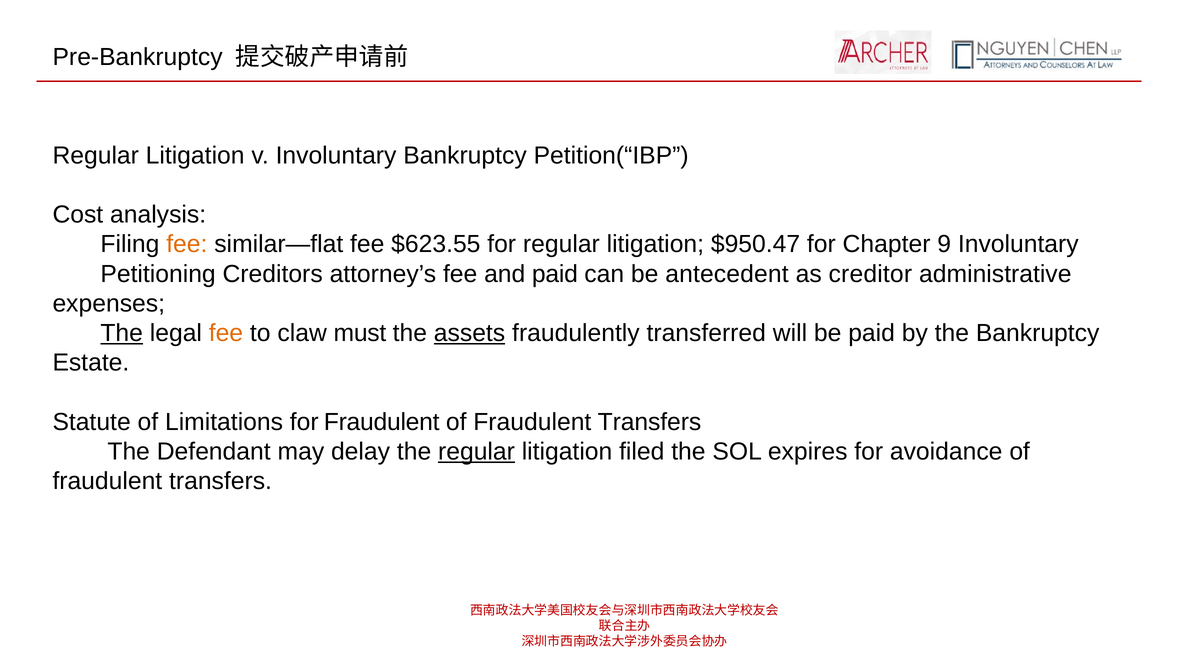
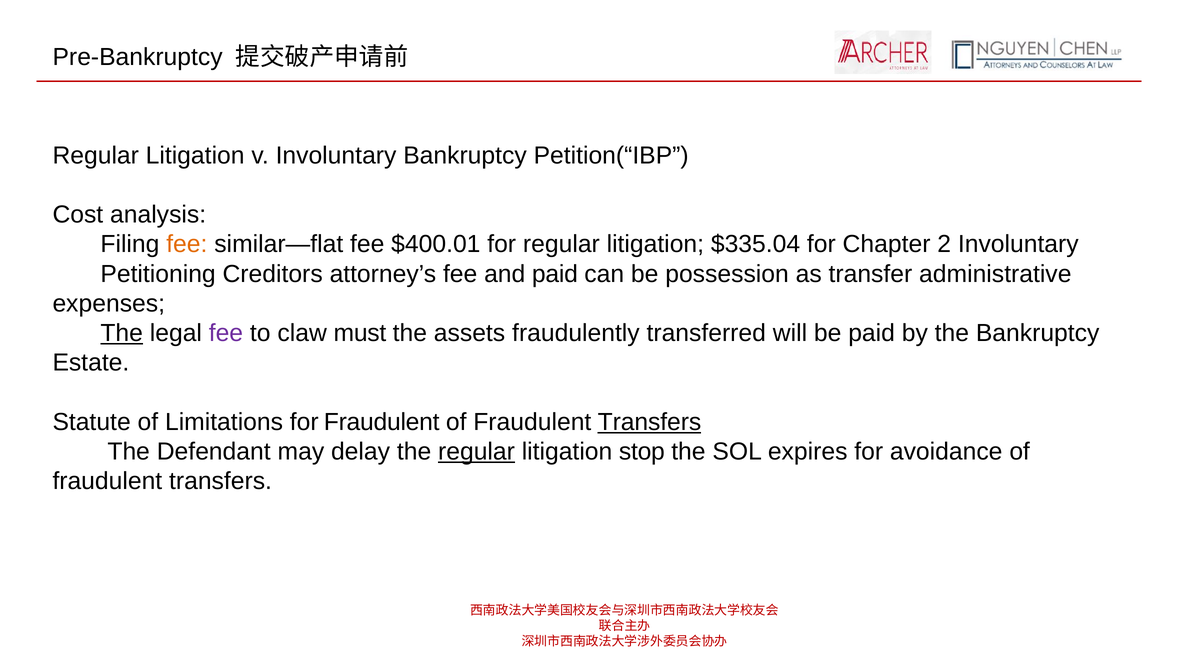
$623.55: $623.55 -> $400.01
$950.47: $950.47 -> $335.04
9: 9 -> 2
antecedent: antecedent -> possession
creditor: creditor -> transfer
fee at (226, 333) colour: orange -> purple
assets underline: present -> none
Transfers at (649, 422) underline: none -> present
filed: filed -> stop
